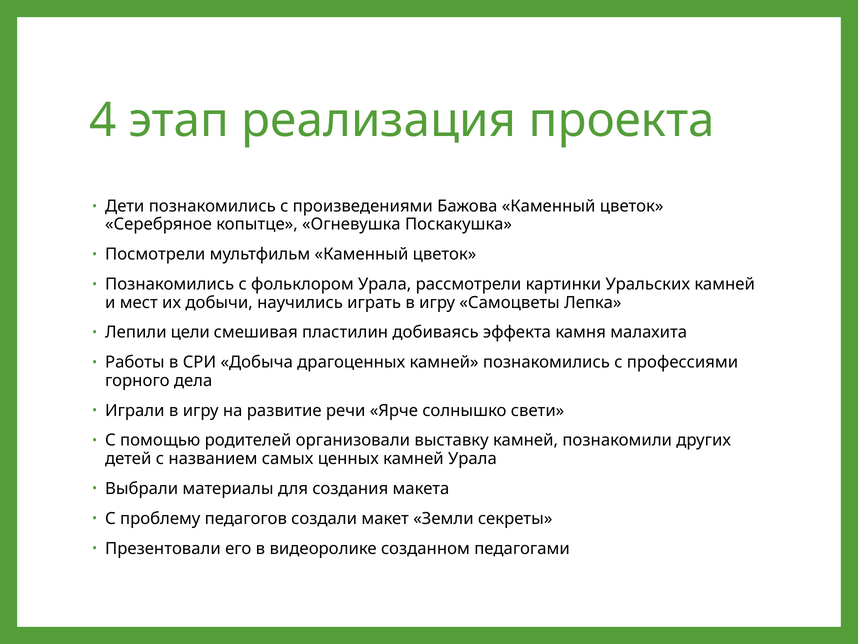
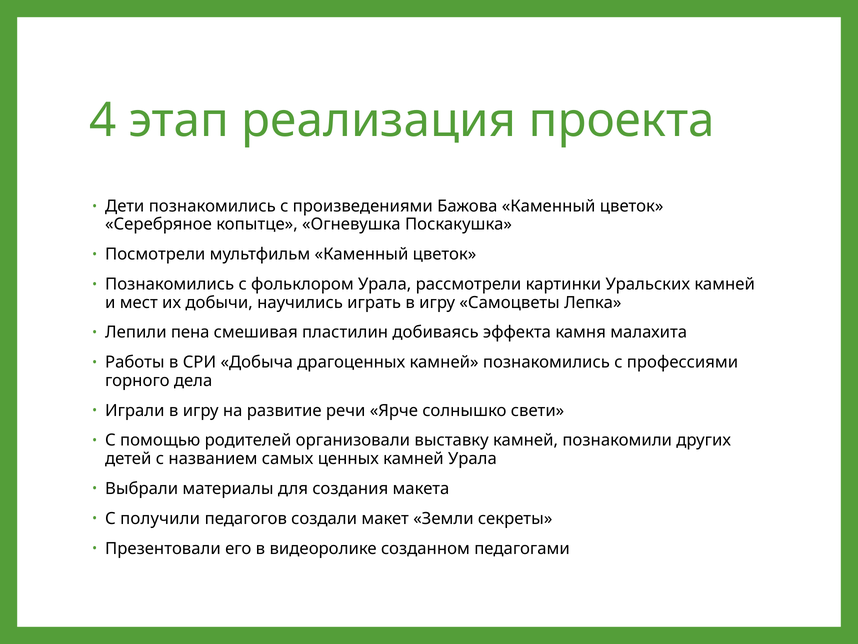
цели: цели -> пена
проблему: проблему -> получили
